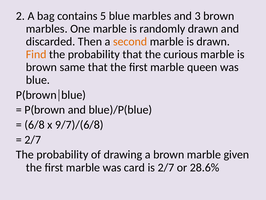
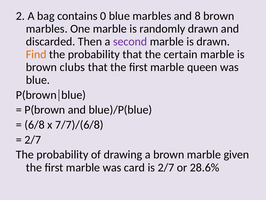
5: 5 -> 0
3: 3 -> 8
second colour: orange -> purple
curious: curious -> certain
same: same -> clubs
9/7)/(6/8: 9/7)/(6/8 -> 7/7)/(6/8
